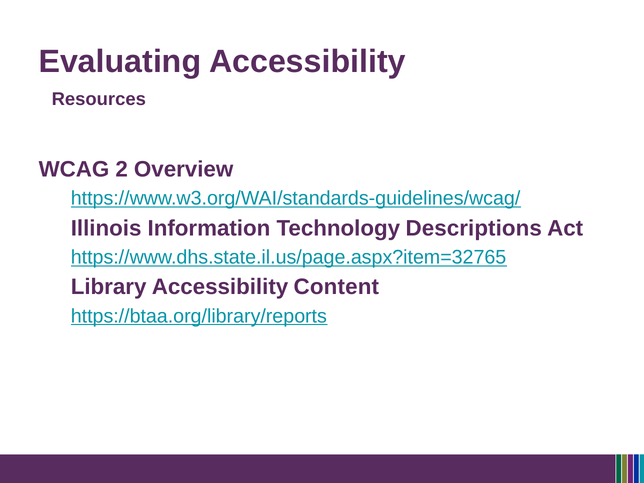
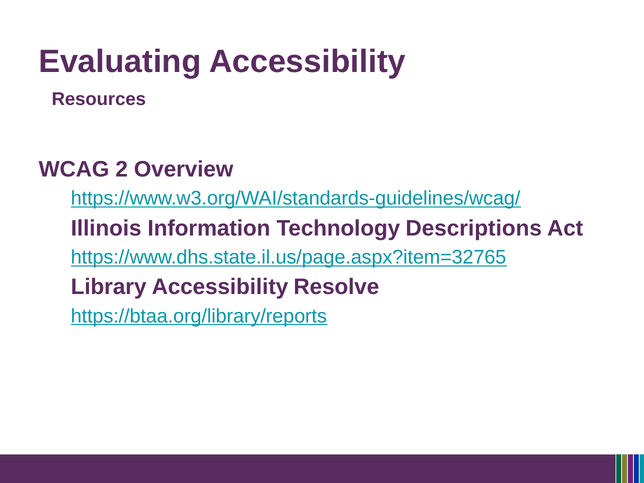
Content: Content -> Resolve
